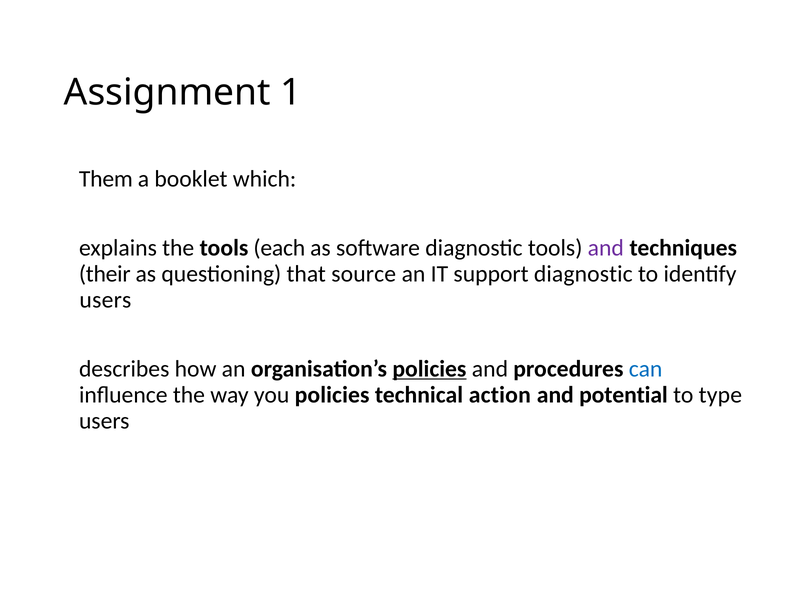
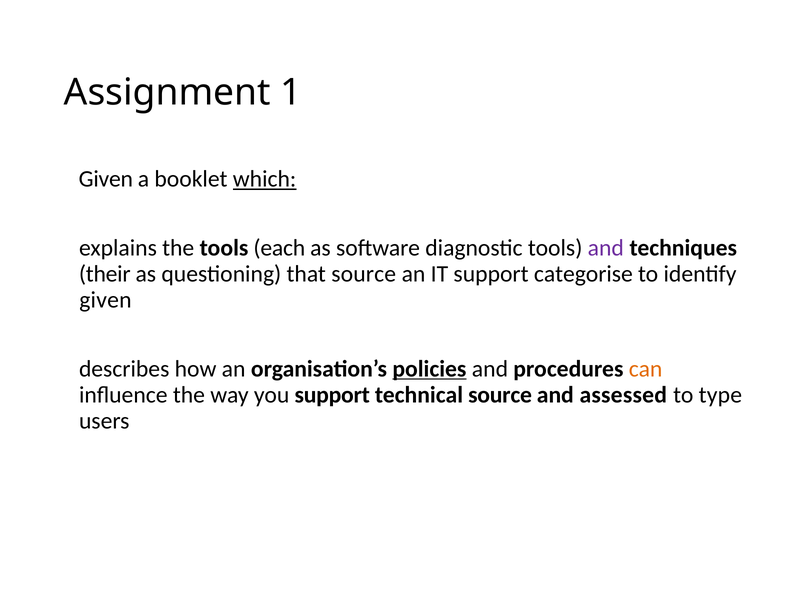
Them at (106, 179): Them -> Given
which underline: none -> present
support diagnostic: diagnostic -> categorise
users at (105, 300): users -> given
can colour: blue -> orange
you policies: policies -> support
technical action: action -> source
potential: potential -> assessed
